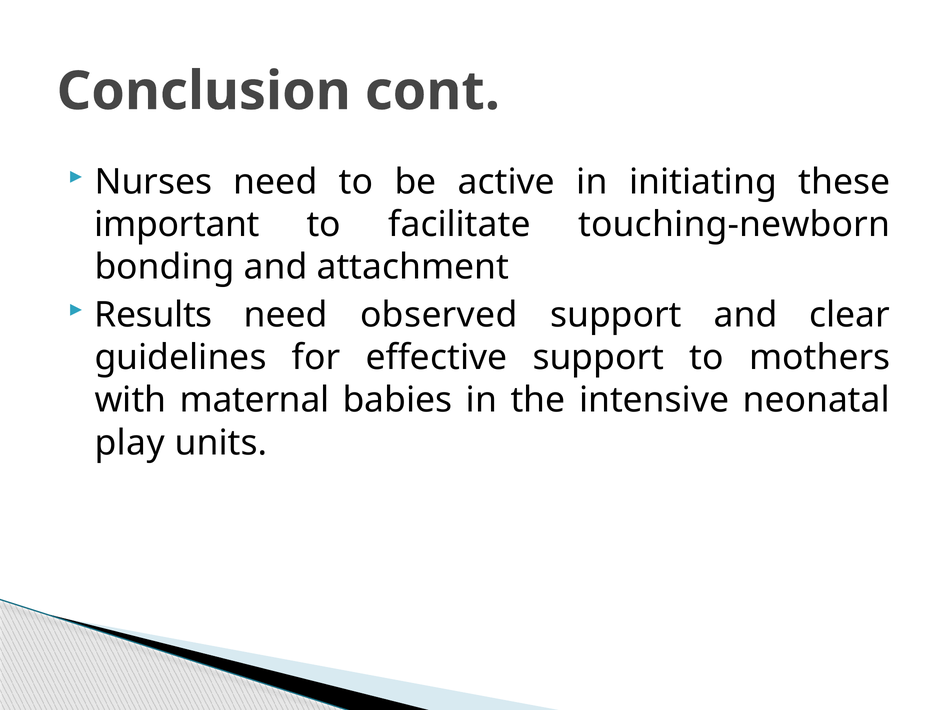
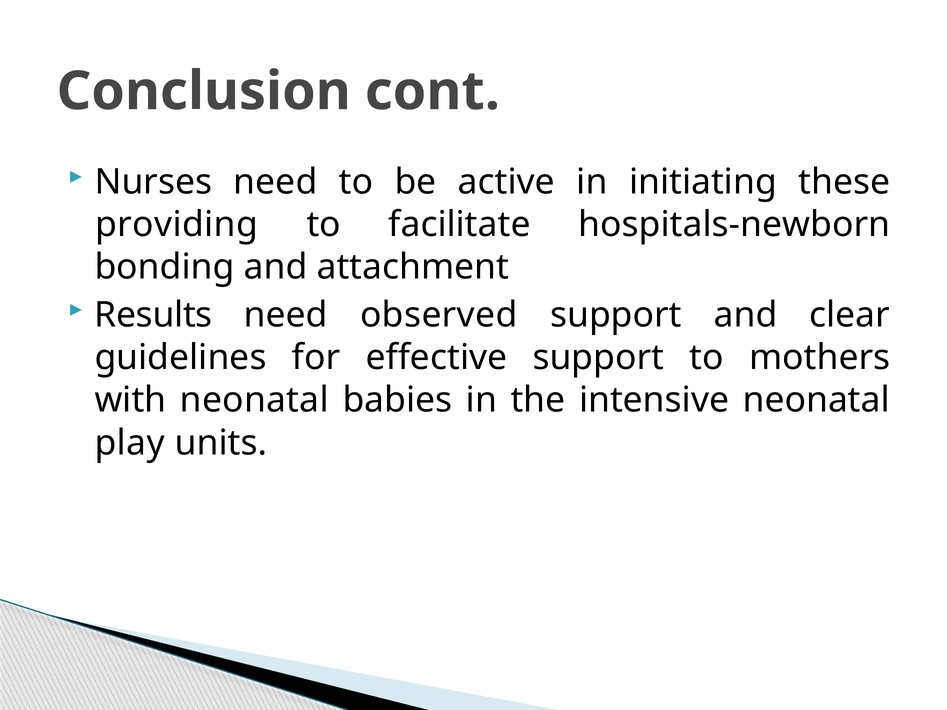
important: important -> providing
touching-newborn: touching-newborn -> hospitals-newborn
with maternal: maternal -> neonatal
